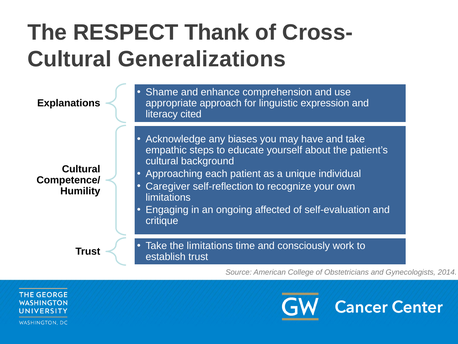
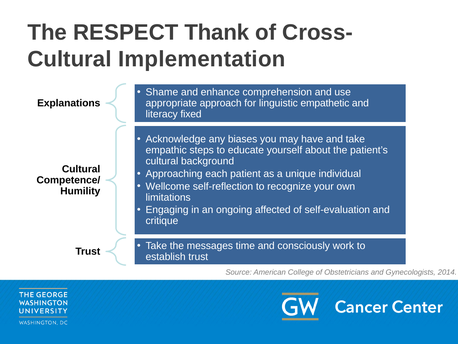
Generalizations: Generalizations -> Implementation
expression: expression -> empathetic
cited: cited -> fixed
Caregiver: Caregiver -> Wellcome
the limitations: limitations -> messages
